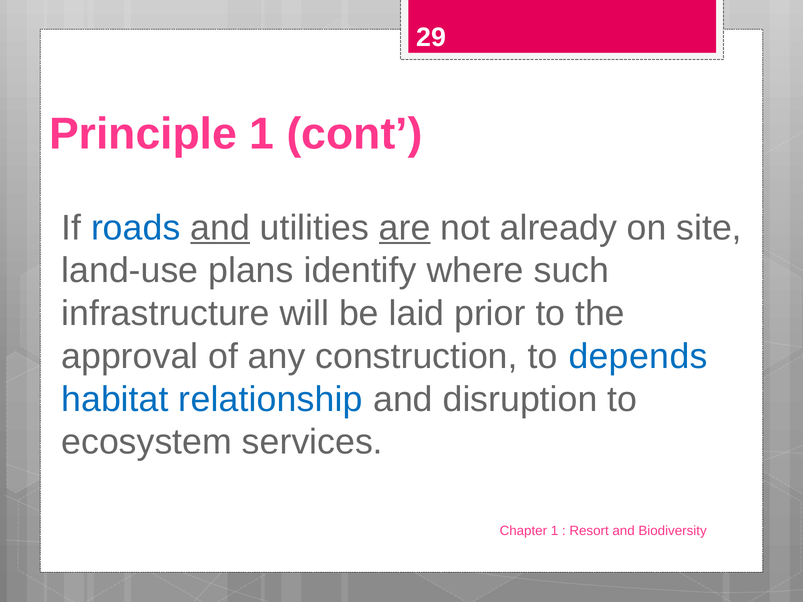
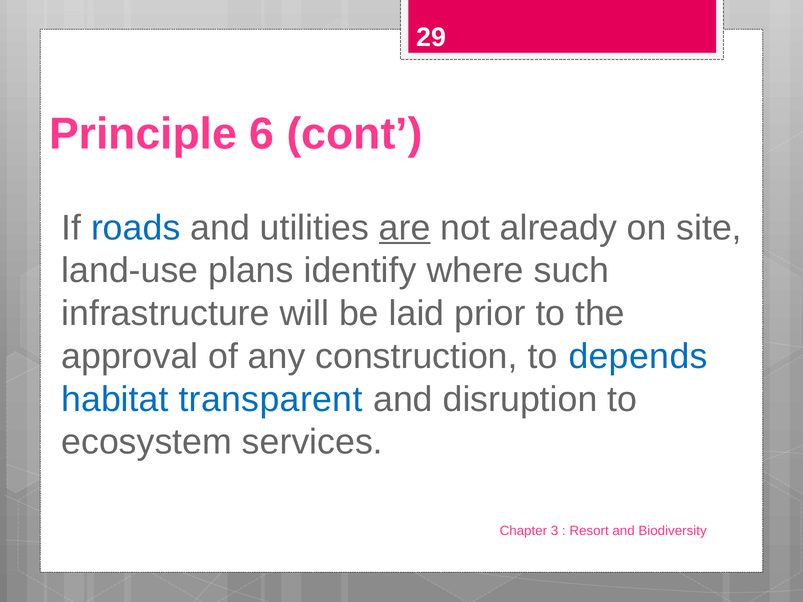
Principle 1: 1 -> 6
and at (220, 228) underline: present -> none
relationship: relationship -> transparent
Chapter 1: 1 -> 3
